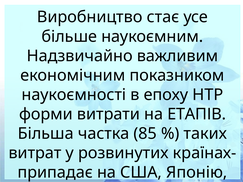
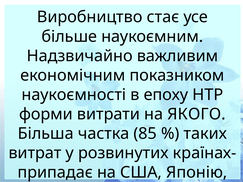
ЕТАПІВ: ЕТАПІВ -> ЯКОГО
